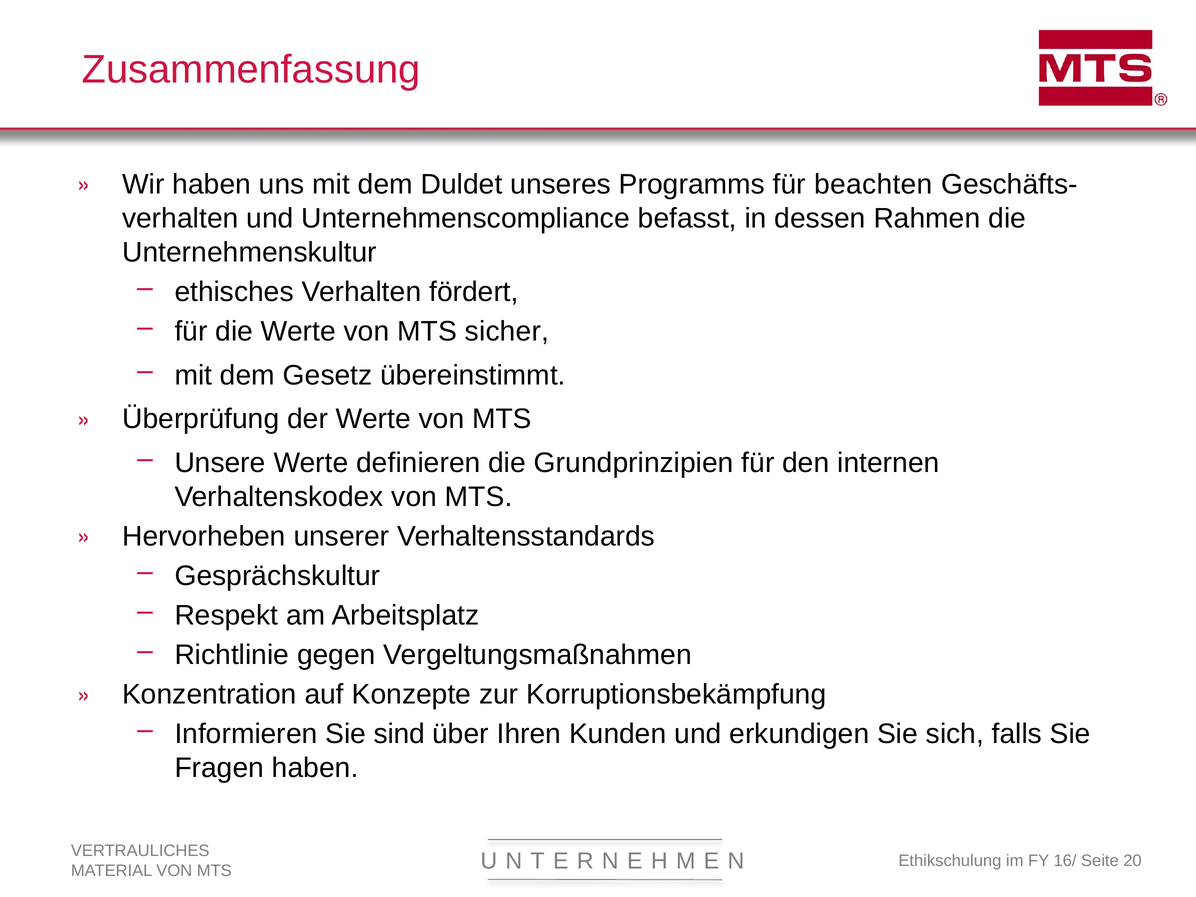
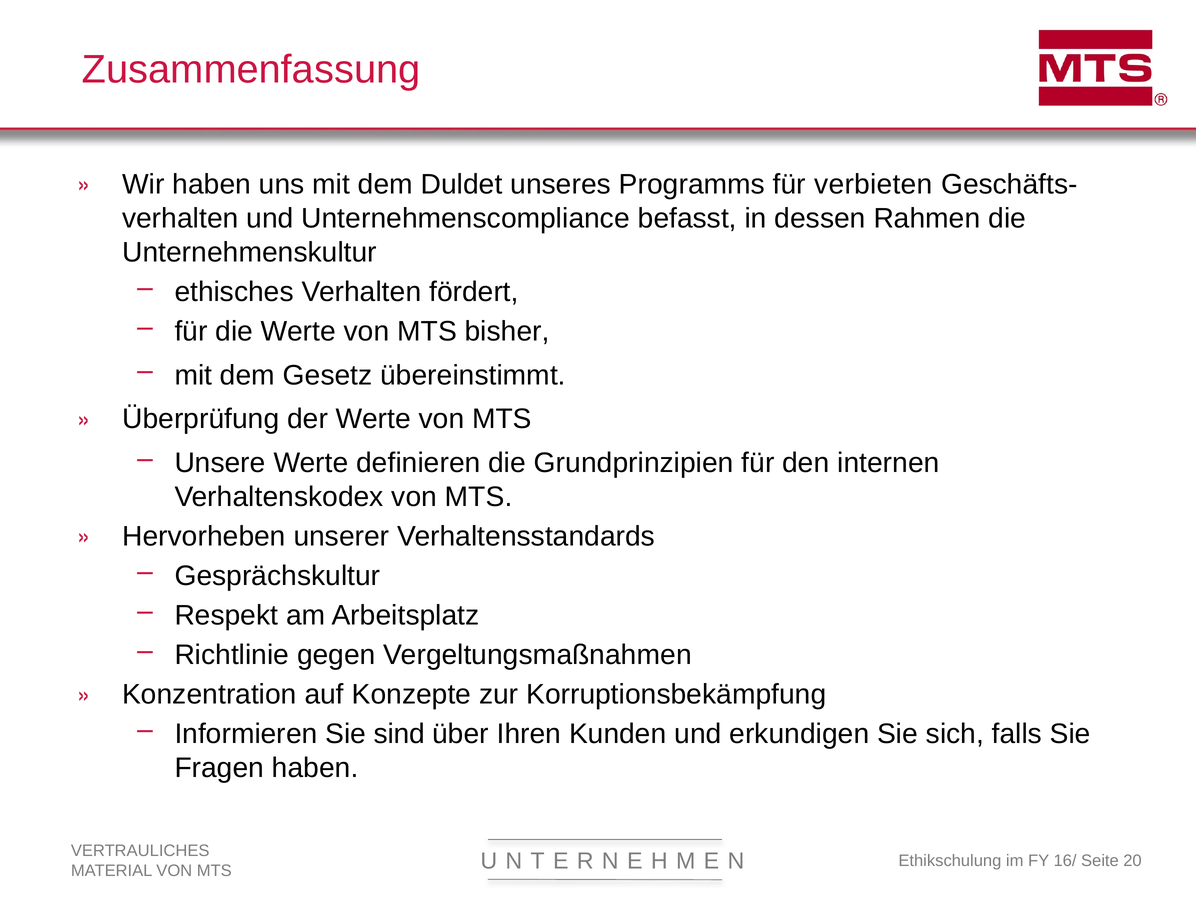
beachten: beachten -> verbieten
sicher: sicher -> bisher
